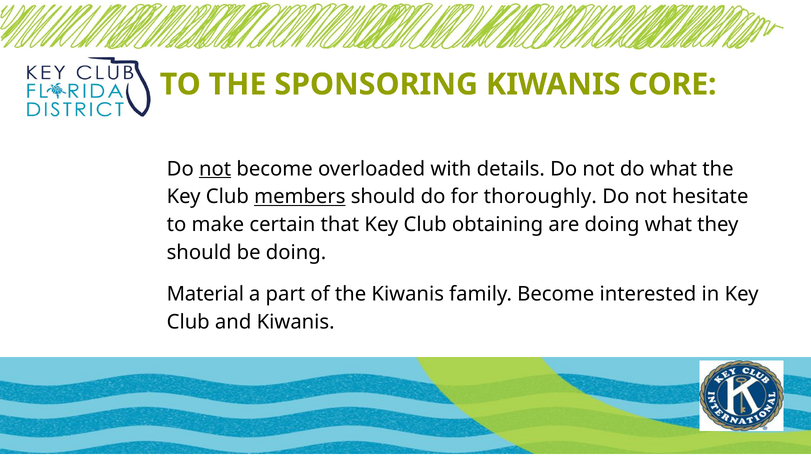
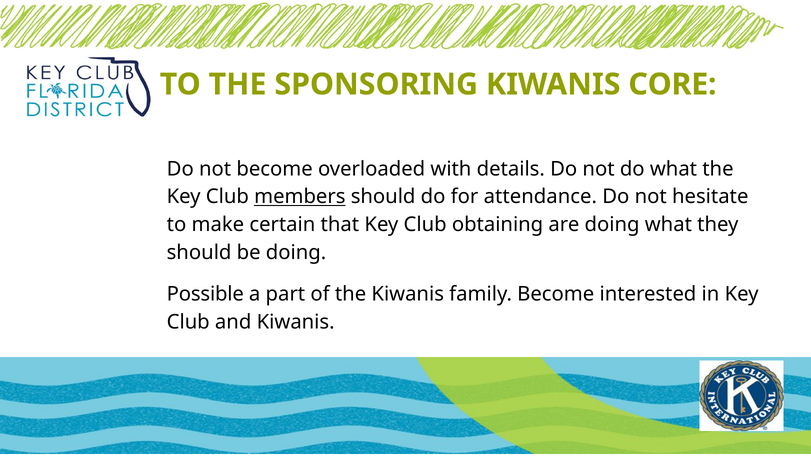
not at (215, 169) underline: present -> none
thoroughly: thoroughly -> attendance
Material: Material -> Possible
